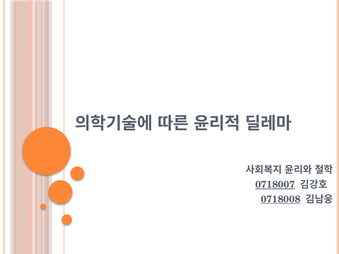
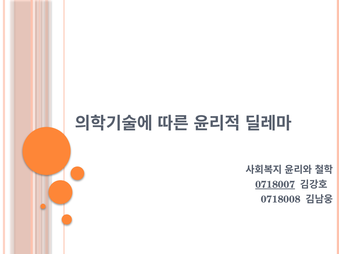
0718008 underline: present -> none
